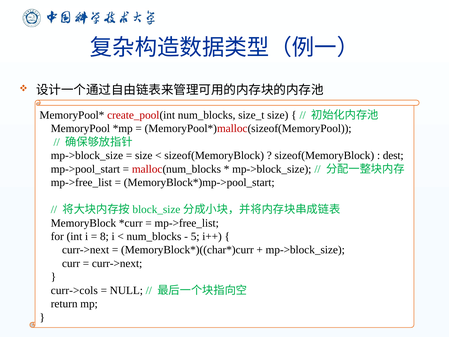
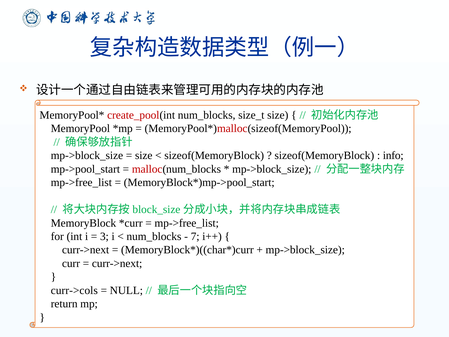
dest: dest -> info
8: 8 -> 3
5: 5 -> 7
